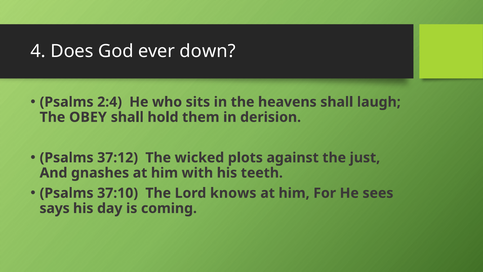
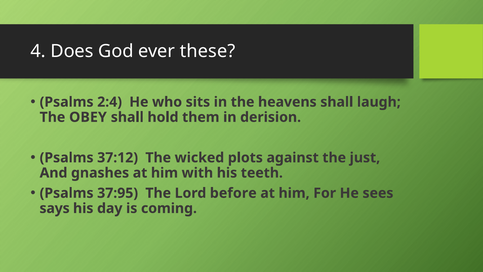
down: down -> these
37:10: 37:10 -> 37:95
knows: knows -> before
